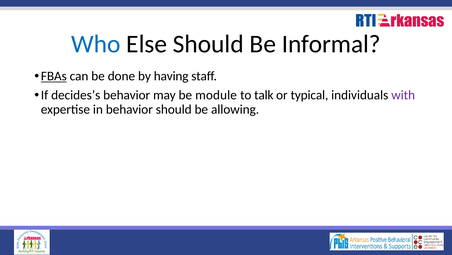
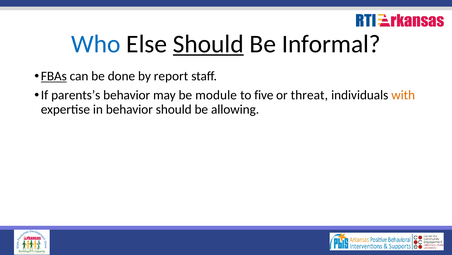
Should at (208, 44) underline: none -> present
having: having -> report
decides’s: decides’s -> parents’s
talk: talk -> five
typical: typical -> threat
with colour: purple -> orange
